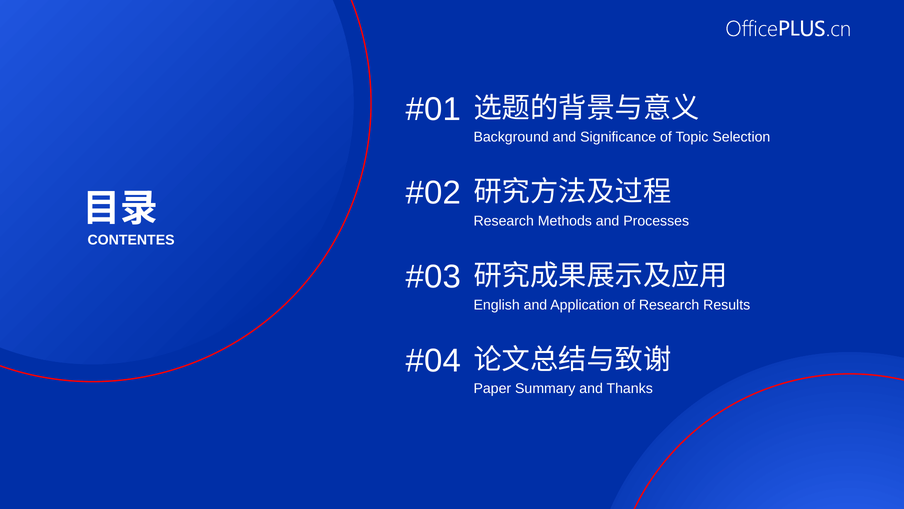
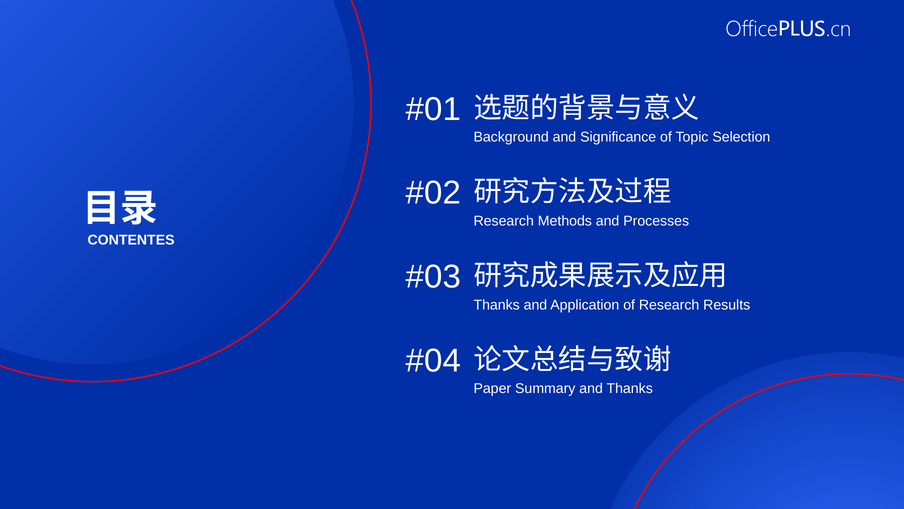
English at (497, 305): English -> Thanks
